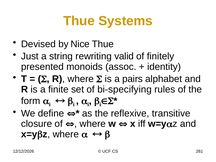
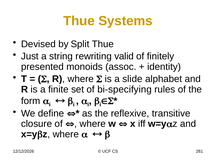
Nice: Nice -> Split
pairs: pairs -> slide
